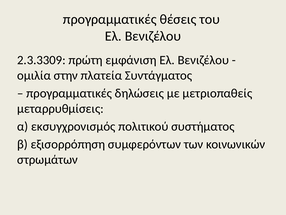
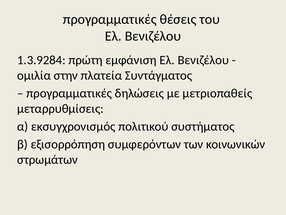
2.3.3309: 2.3.3309 -> 1.3.9284
